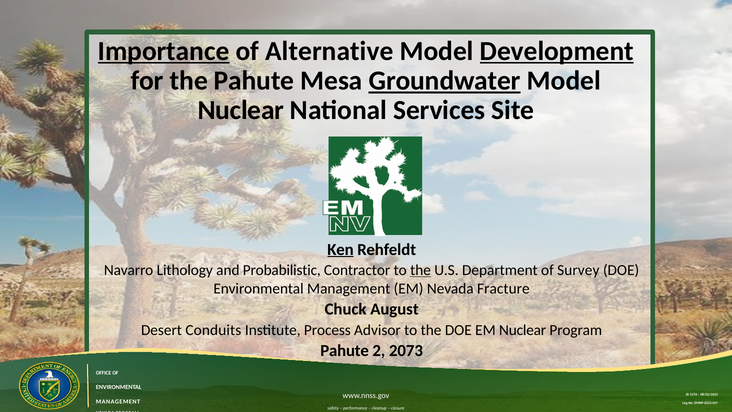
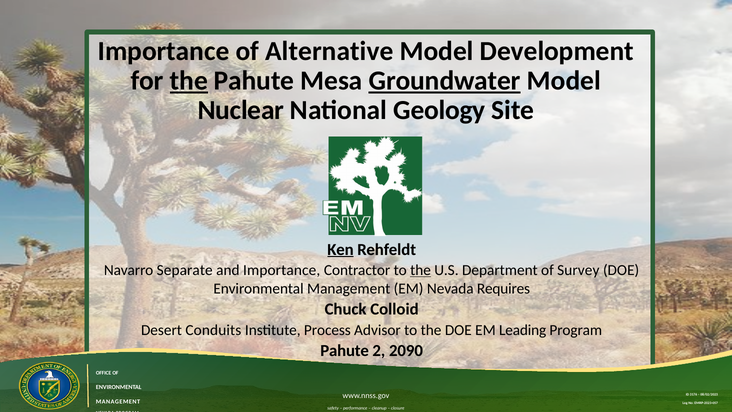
Importance at (164, 51) underline: present -> none
Development underline: present -> none
the at (189, 81) underline: none -> present
Services: Services -> Geology
Lithology: Lithology -> Separate
and Probabilistic: Probabilistic -> Importance
Fracture: Fracture -> Requires
August: August -> Colloid
EM Nuclear: Nuclear -> Leading
2073: 2073 -> 2090
